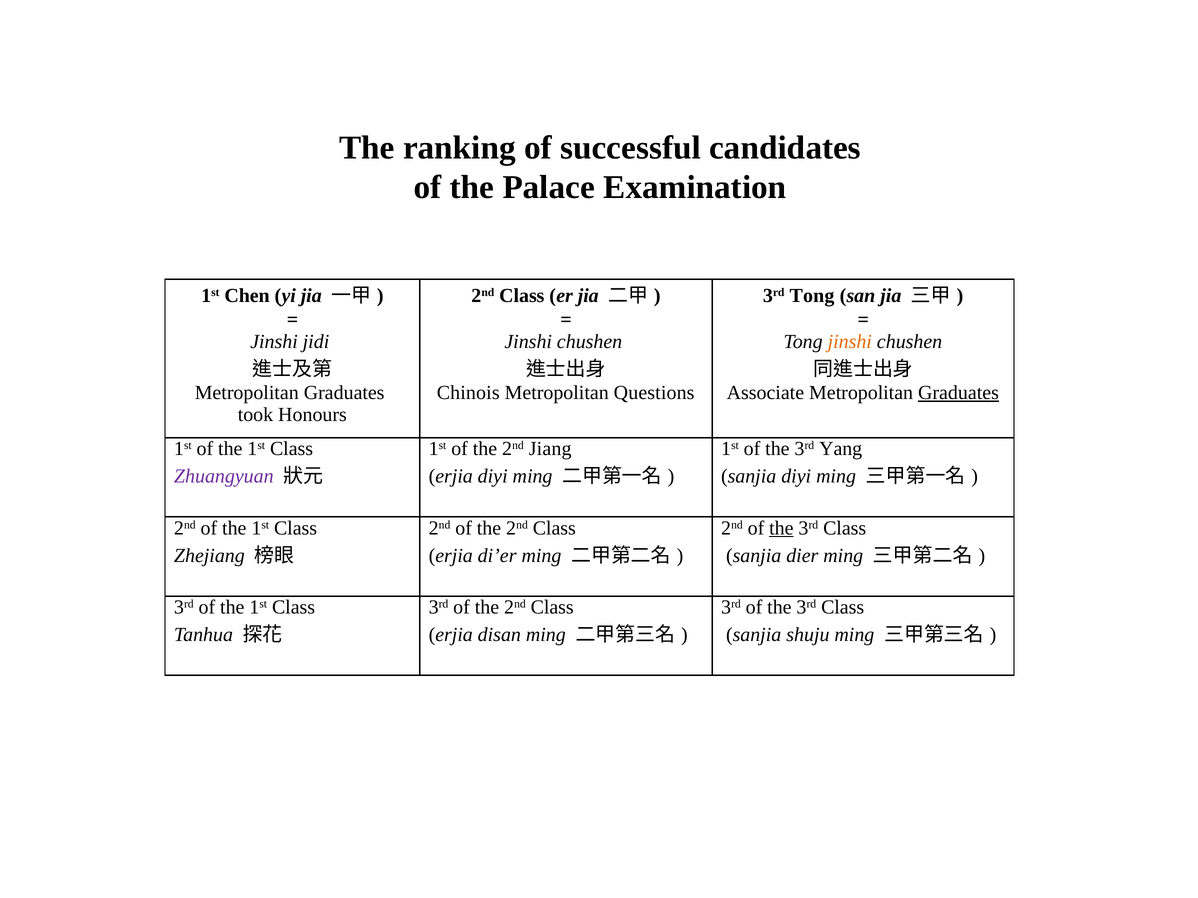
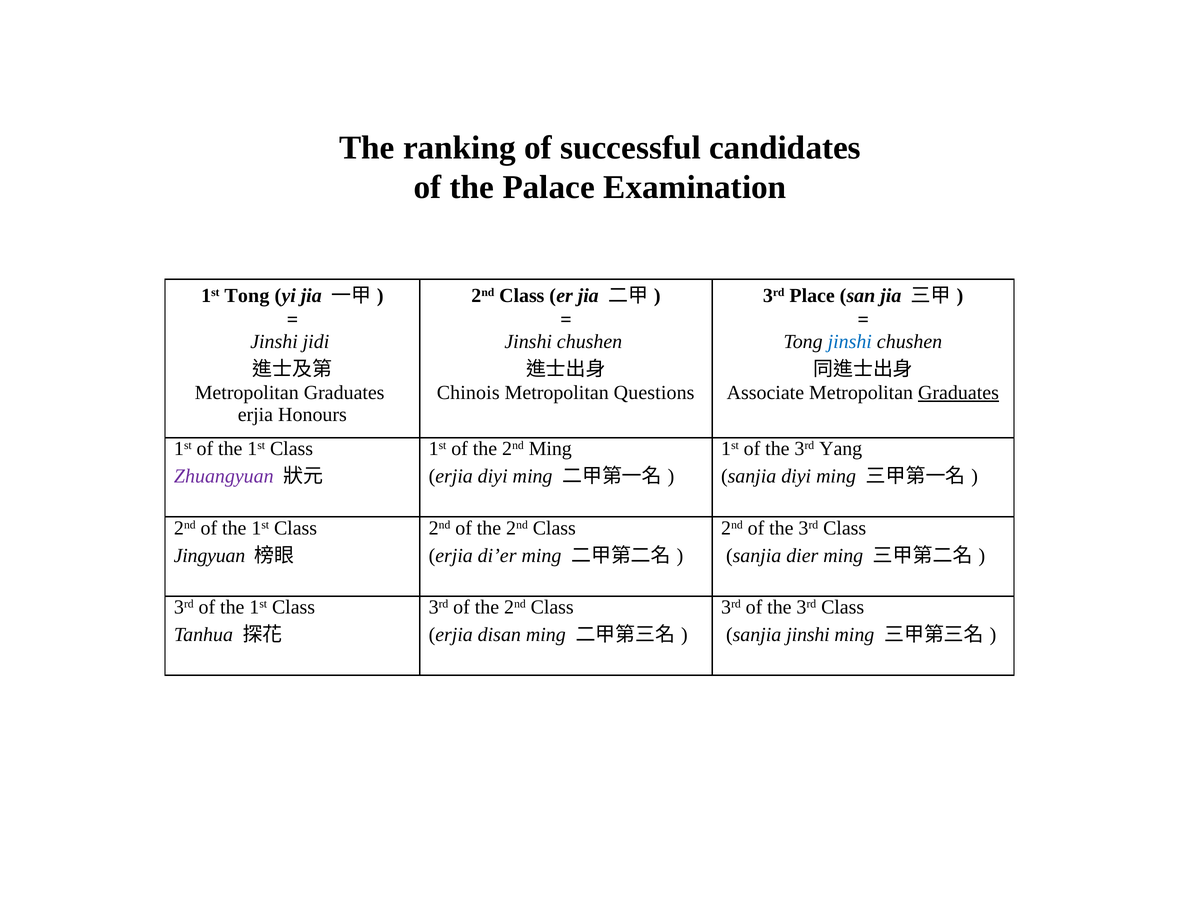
1st Chen: Chen -> Tong
3rd Tong: Tong -> Place
jinshi at (850, 342) colour: orange -> blue
took at (255, 415): took -> erjia
2nd Jiang: Jiang -> Ming
the at (781, 528) underline: present -> none
Zhejiang: Zhejiang -> Jingyuan
sanjia shuju: shuju -> jinshi
